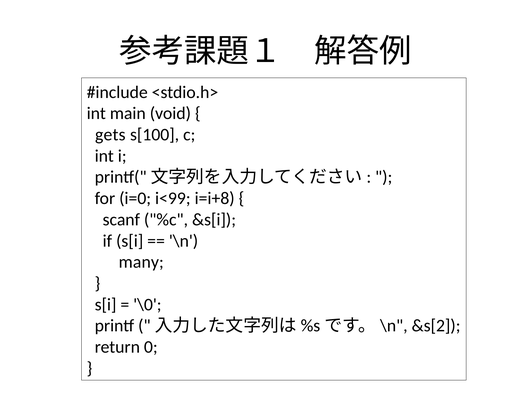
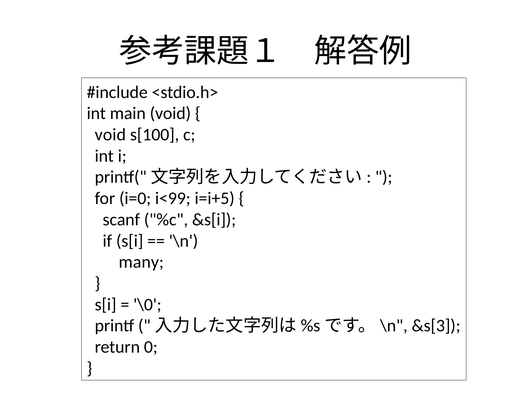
gets at (110, 135): gets -> void
i=i+8: i=i+8 -> i=i+5
&s[2: &s[2 -> &s[3
